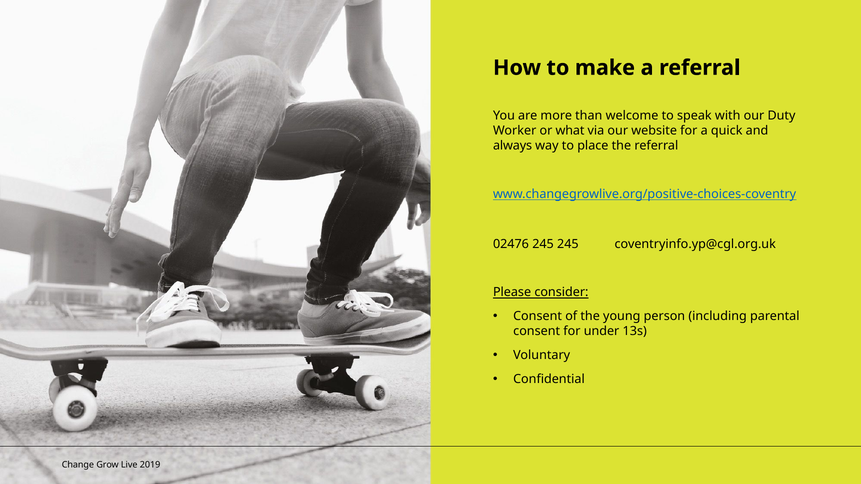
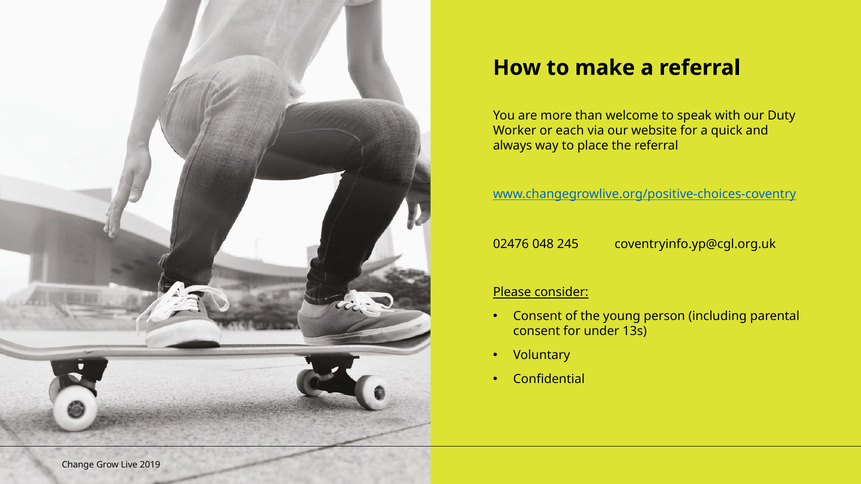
what: what -> each
02476 245: 245 -> 048
